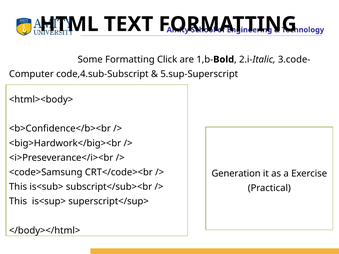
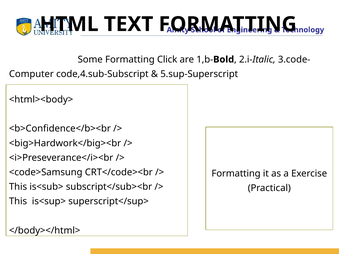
Generation at (236, 174): Generation -> Formatting
